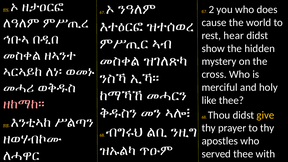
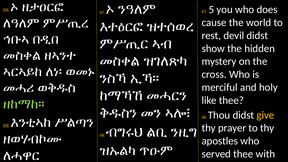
2: 2 -> 5
hear: hear -> devil
ዘከማከ። colour: pink -> light green
